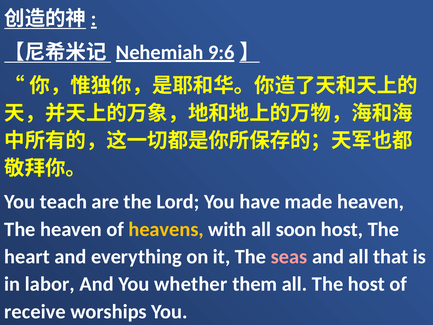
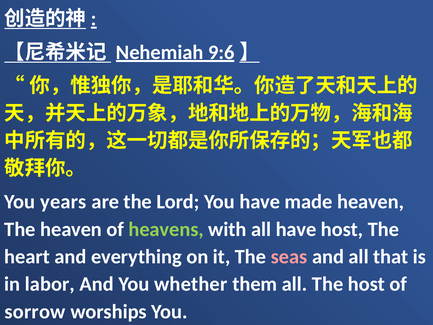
teach: teach -> years
heavens colour: yellow -> light green
all soon: soon -> have
receive: receive -> sorrow
